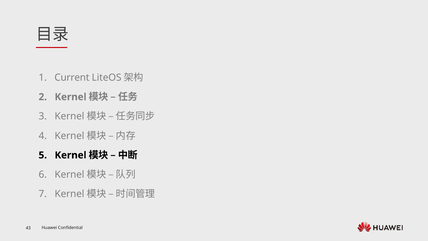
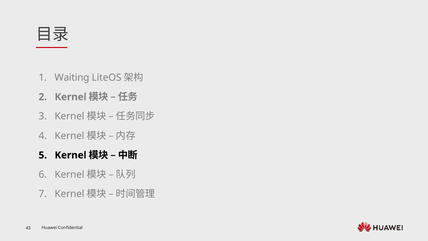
Current: Current -> Waiting
